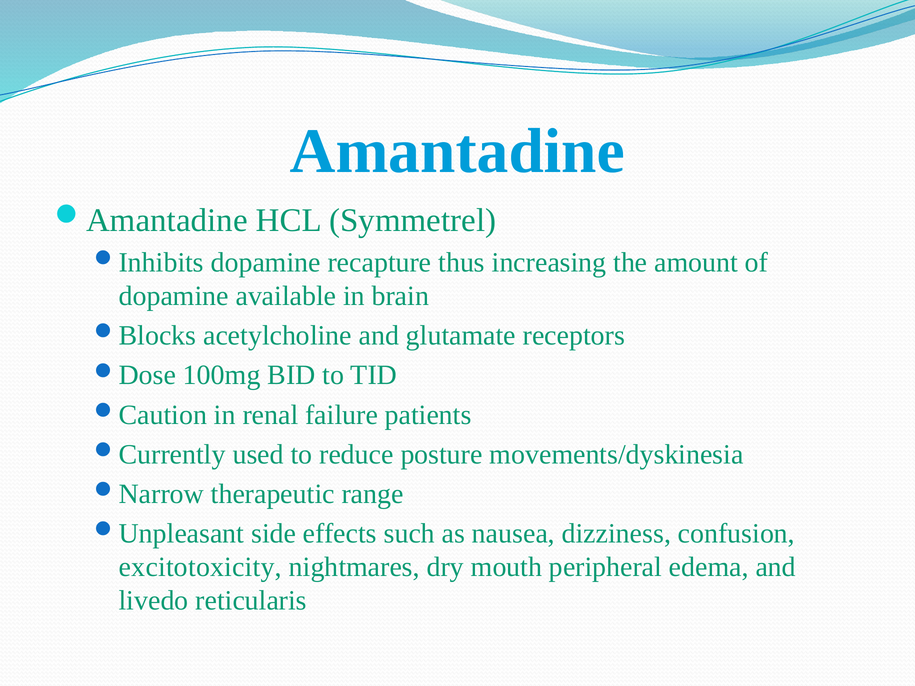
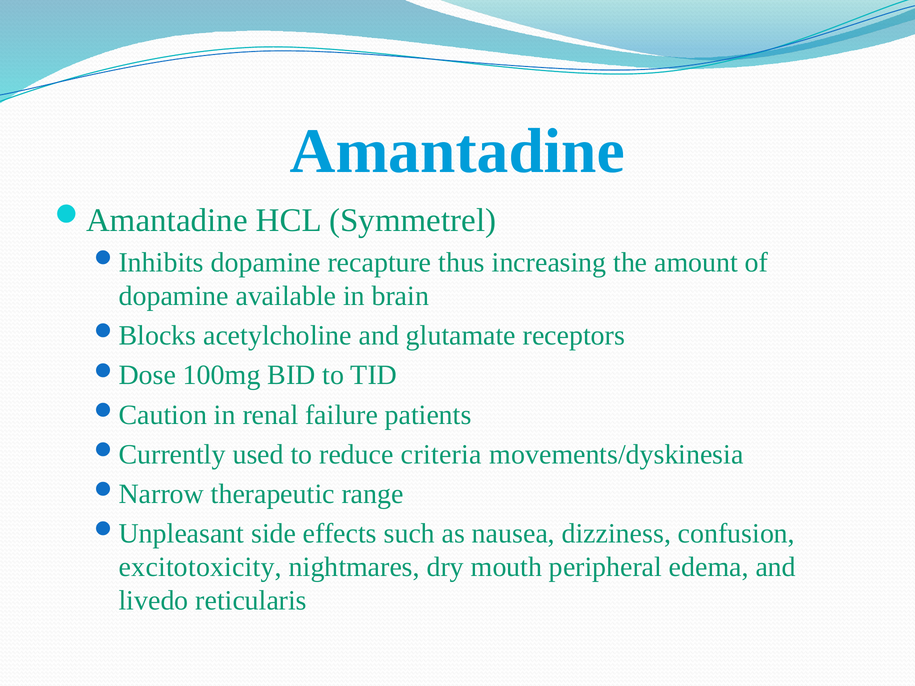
posture: posture -> criteria
